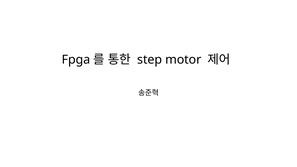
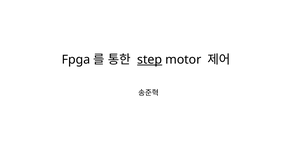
step underline: none -> present
